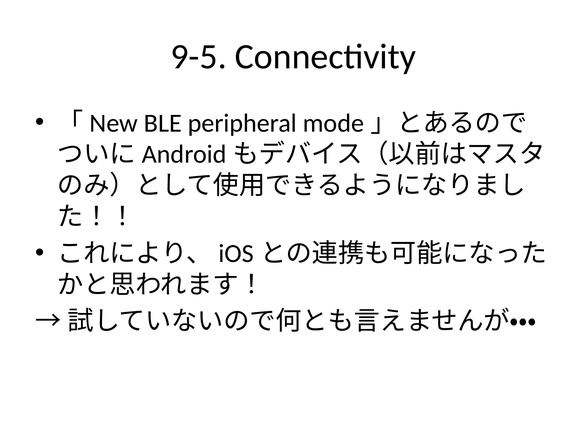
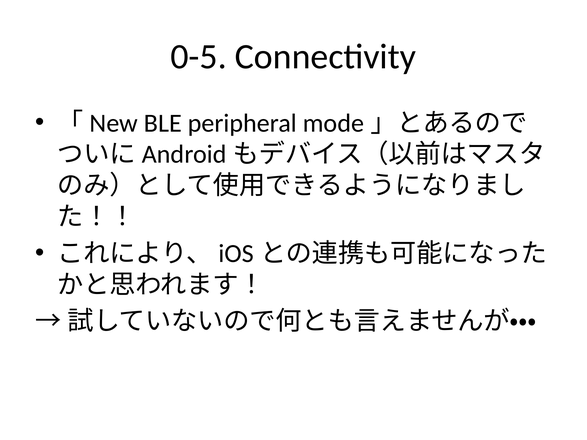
9-5: 9-5 -> 0-5
